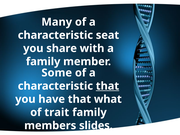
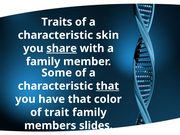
Many: Many -> Traits
seat: seat -> skin
share underline: none -> present
what: what -> color
